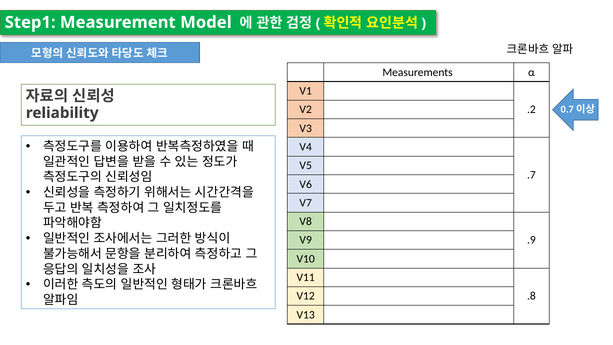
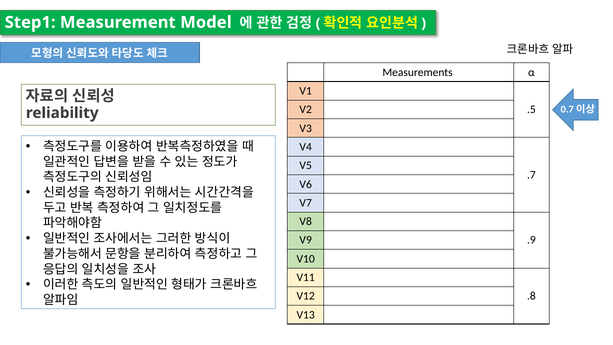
.2: .2 -> .5
